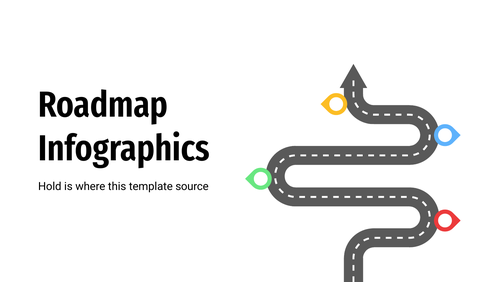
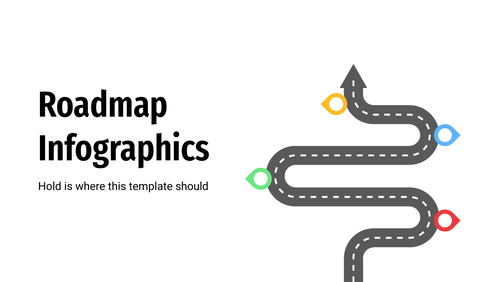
source: source -> should
